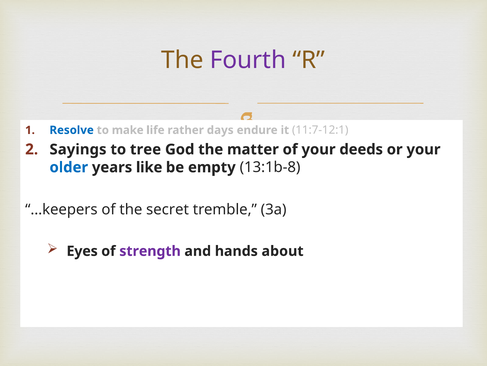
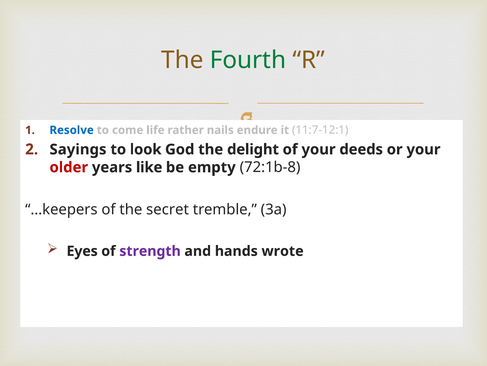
Fourth colour: purple -> green
make: make -> come
days: days -> nails
tree: tree -> look
matter: matter -> delight
older colour: blue -> red
13:1b-8: 13:1b-8 -> 72:1b-8
about: about -> wrote
